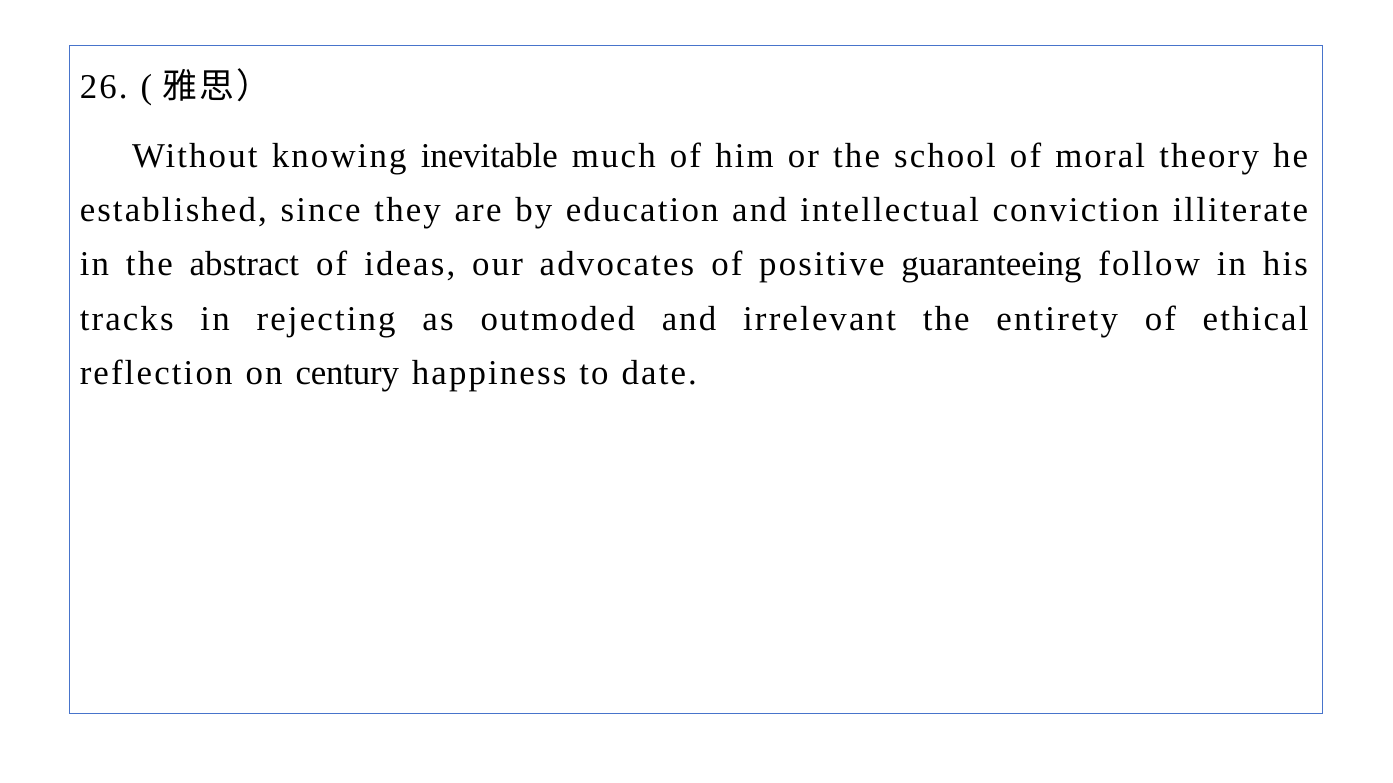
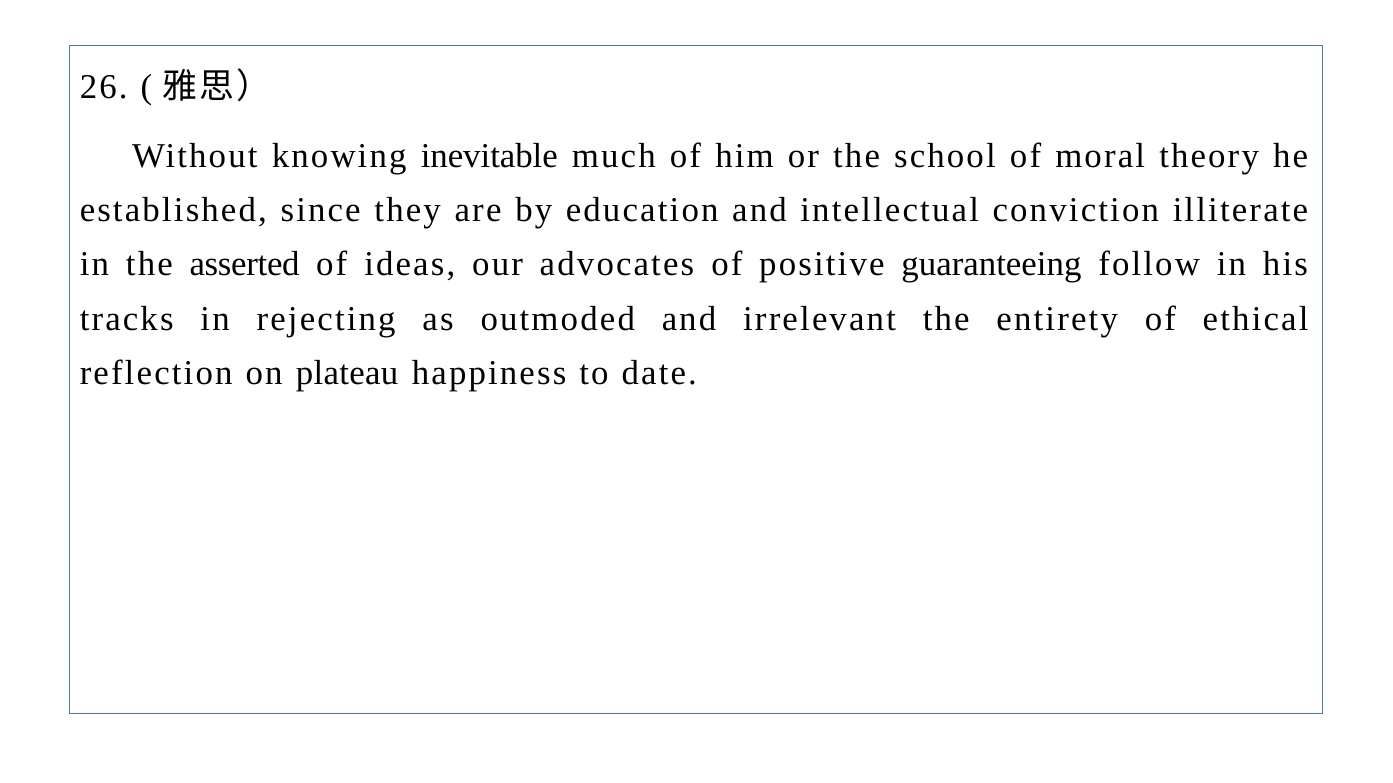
abstract: abstract -> asserted
century: century -> plateau
